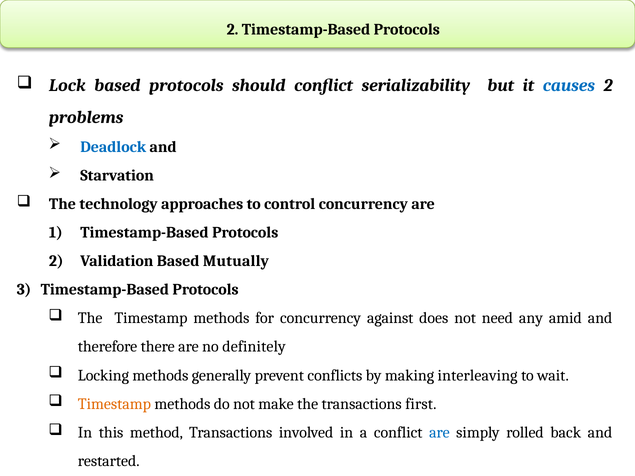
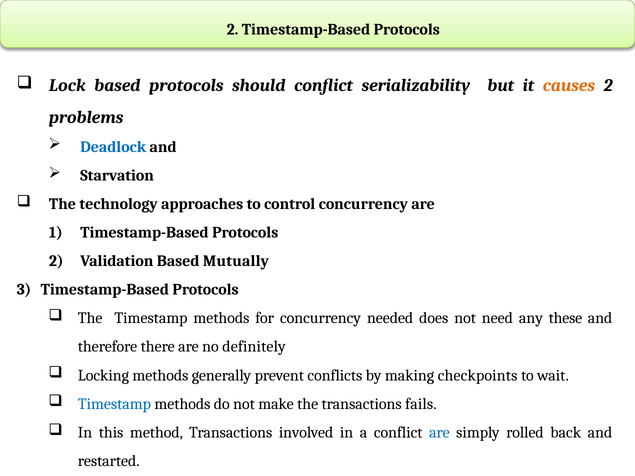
causes colour: blue -> orange
against: against -> needed
amid: amid -> these
interleaving: interleaving -> checkpoints
Timestamp at (114, 404) colour: orange -> blue
first: first -> fails
